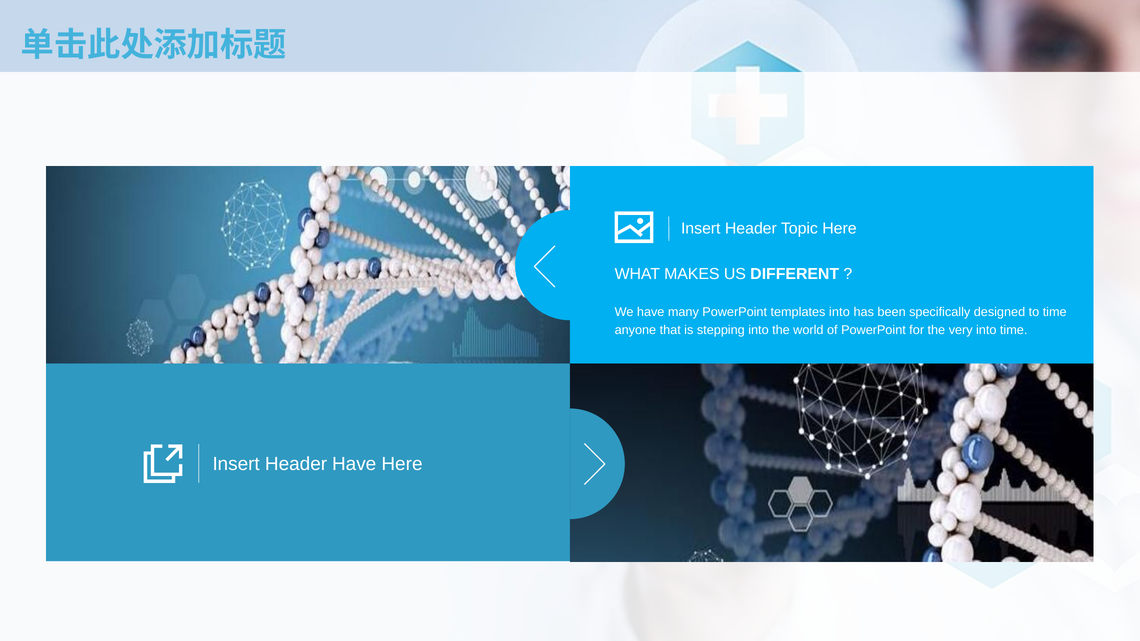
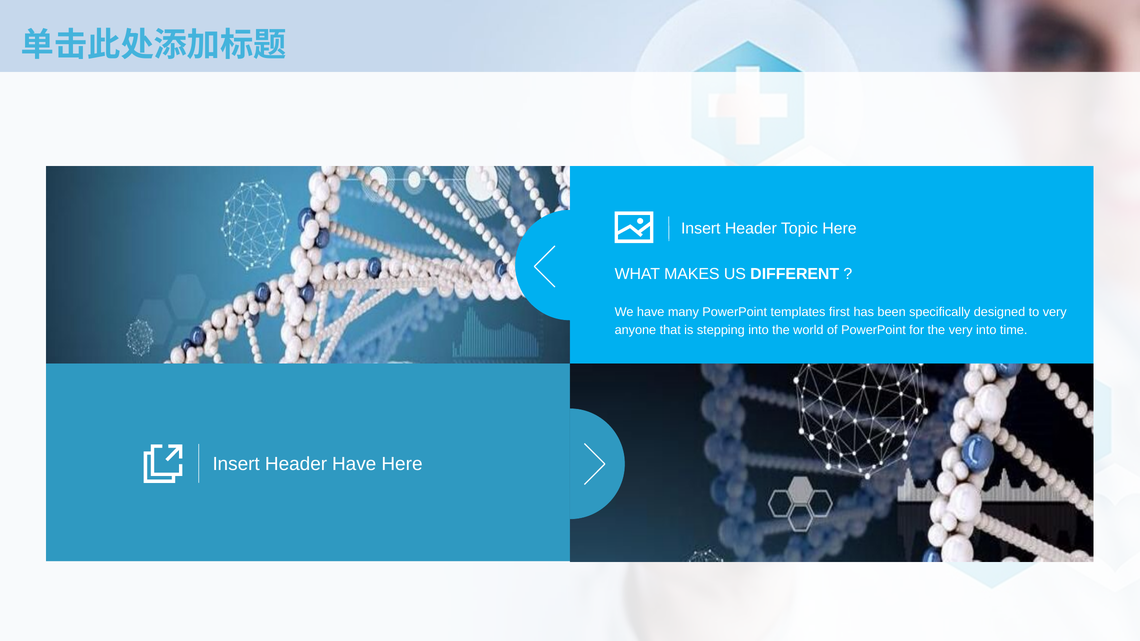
templates into: into -> first
to time: time -> very
